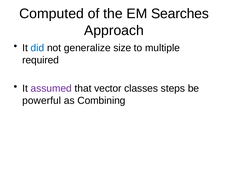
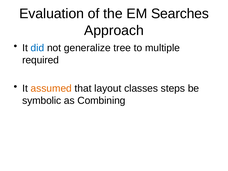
Computed: Computed -> Evaluation
size: size -> tree
assumed colour: purple -> orange
vector: vector -> layout
powerful: powerful -> symbolic
